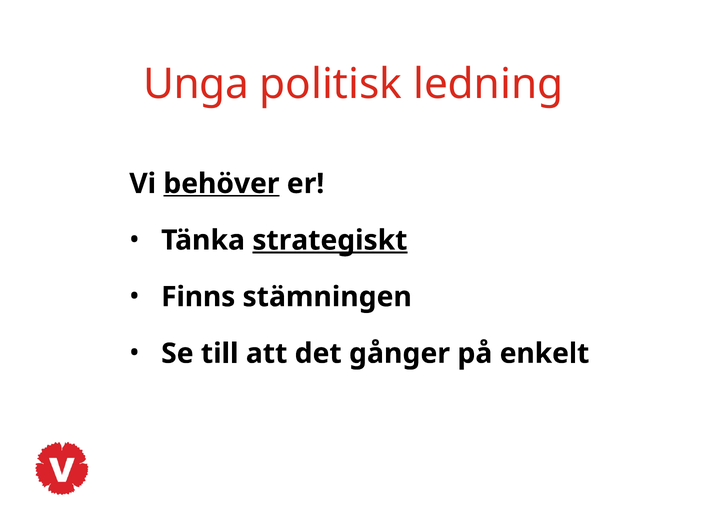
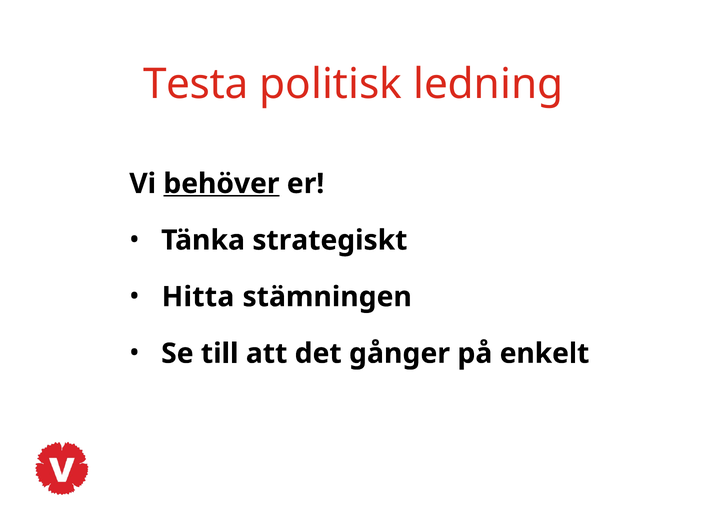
Unga: Unga -> Testa
strategiskt underline: present -> none
Finns: Finns -> Hitta
